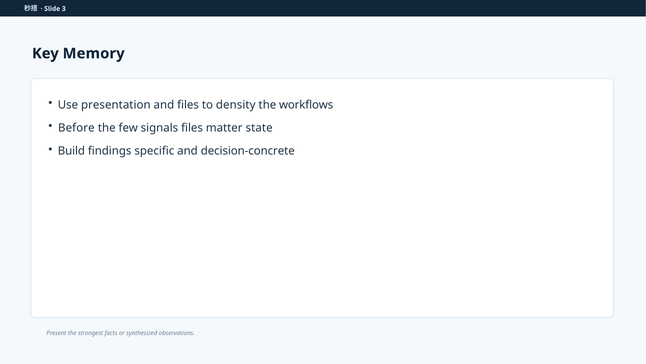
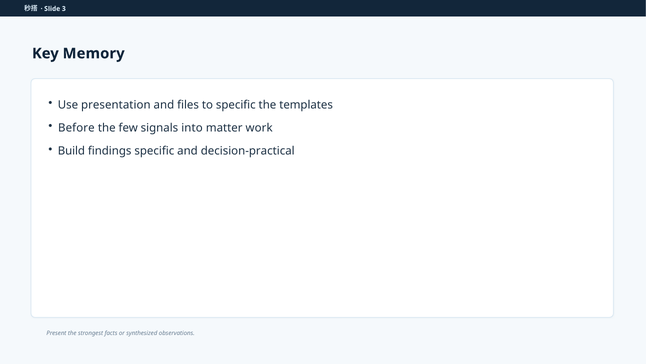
to density: density -> specific
workflows: workflows -> templates
signals files: files -> into
state: state -> work
decision-concrete: decision-concrete -> decision-practical
